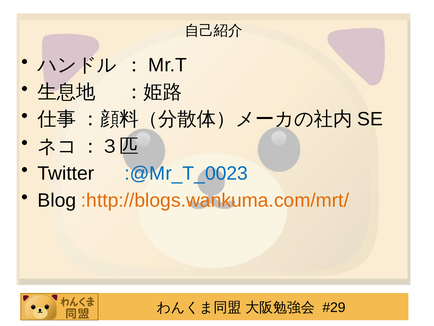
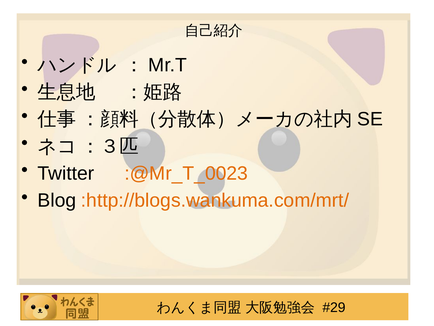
:@Mr_T_0023 colour: blue -> orange
